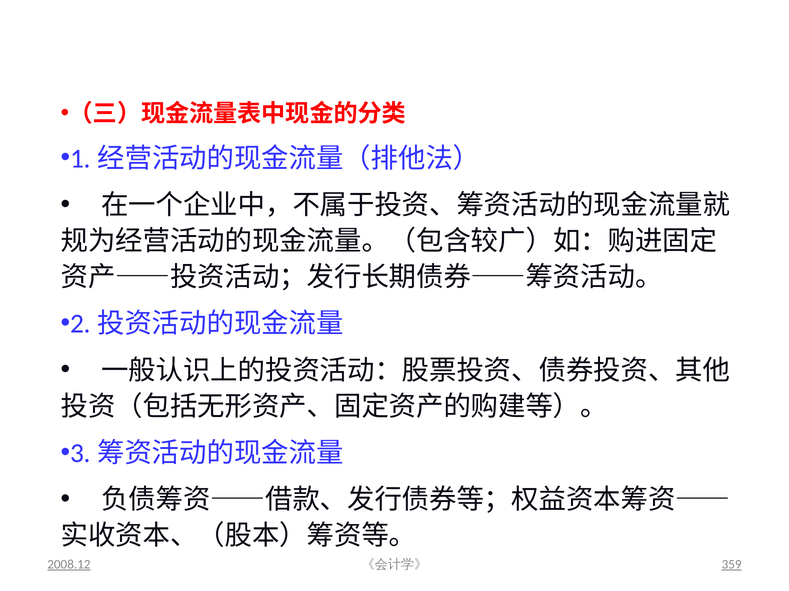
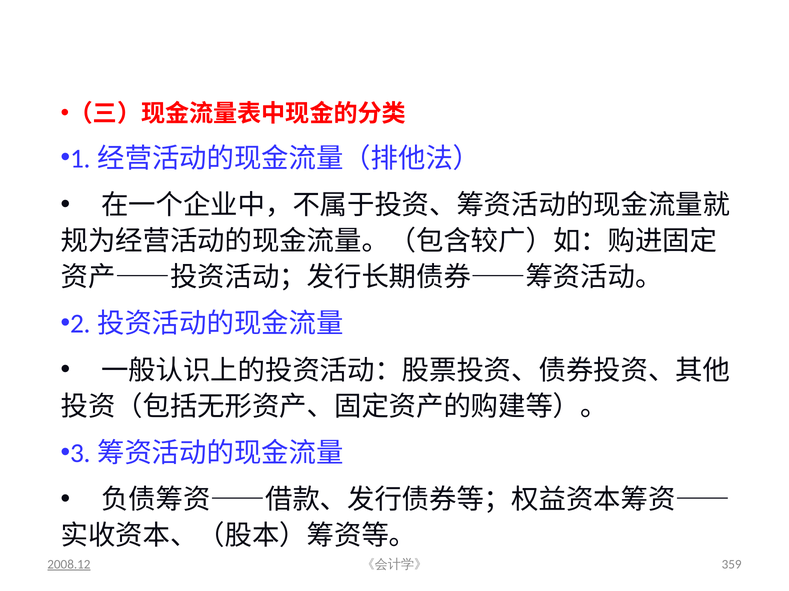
359 underline: present -> none
